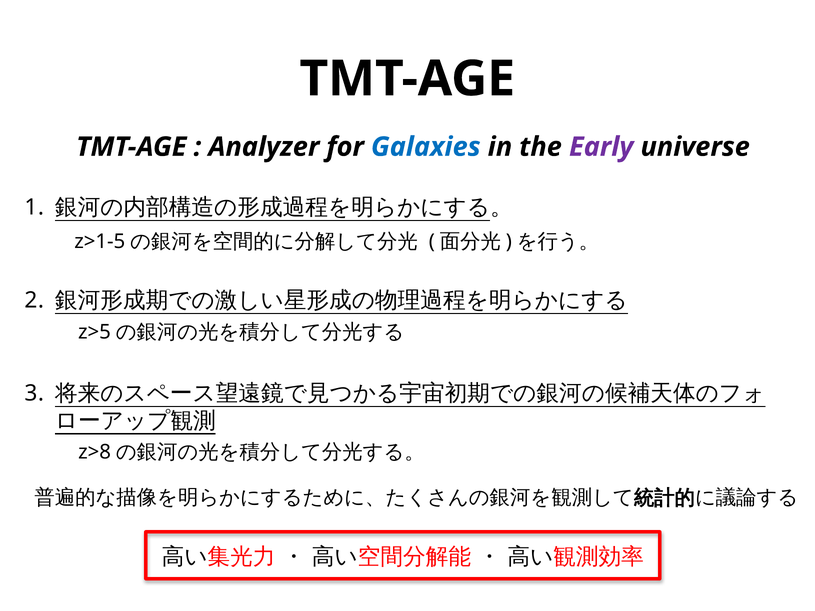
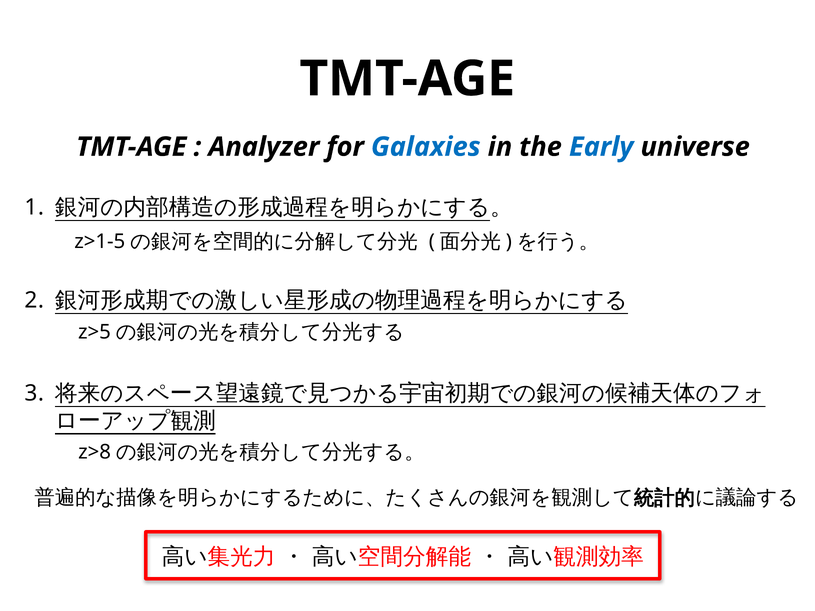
Early colour: purple -> blue
